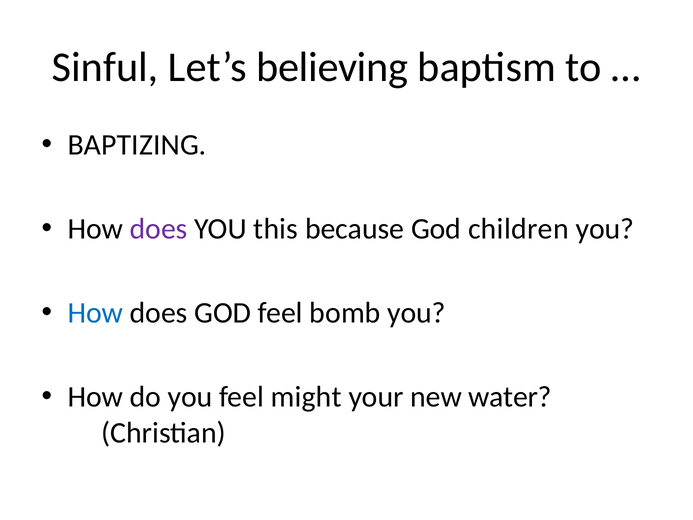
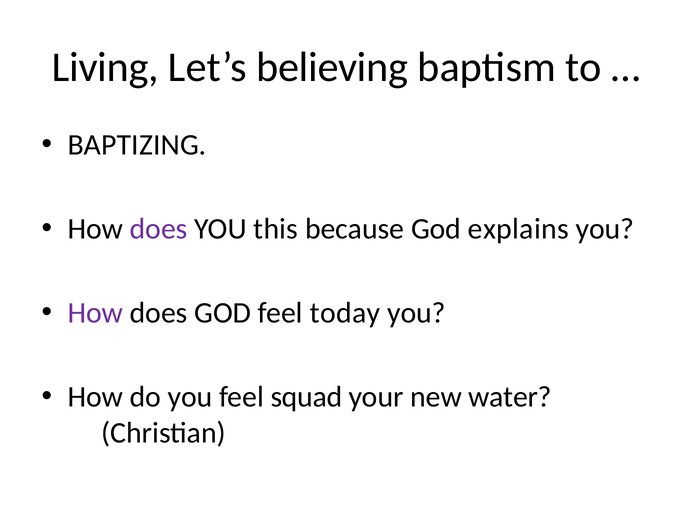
Sinful: Sinful -> Living
children: children -> explains
How at (95, 313) colour: blue -> purple
bomb: bomb -> today
might: might -> squad
